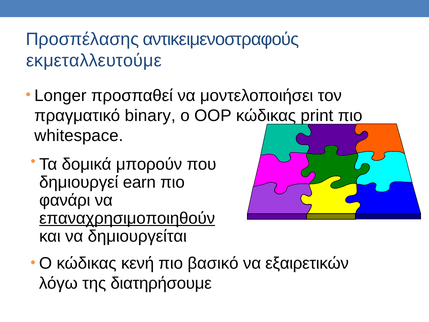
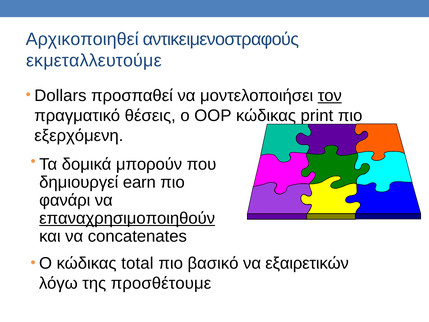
Προσπέλασης: Προσπέλασης -> Αρχικοποιηθεί
Longer: Longer -> Dollars
τον underline: none -> present
binary: binary -> θέσεις
whitespace: whitespace -> εξερχόμενη
δημιουργείται: δημιουργείται -> concatenates
κενή: κενή -> total
διατηρήσουμε: διατηρήσουμε -> προσθέτουμε
